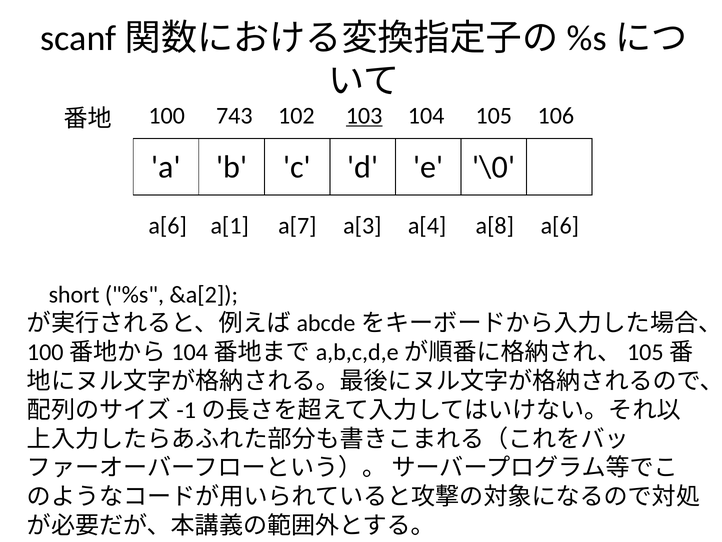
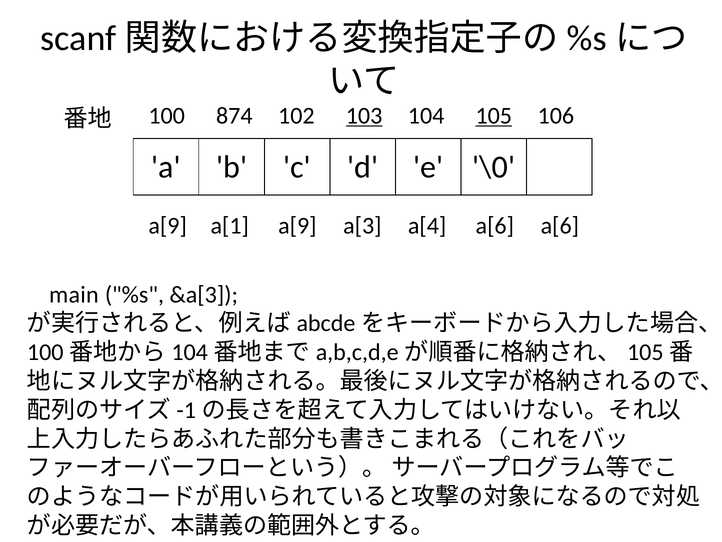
743: 743 -> 874
105 underline: none -> present
a[6 at (168, 226): a[6 -> a[9
a[1 a[7: a[7 -> a[9
a[4 a[8: a[8 -> a[6
short: short -> main
&a[2: &a[2 -> &a[3
